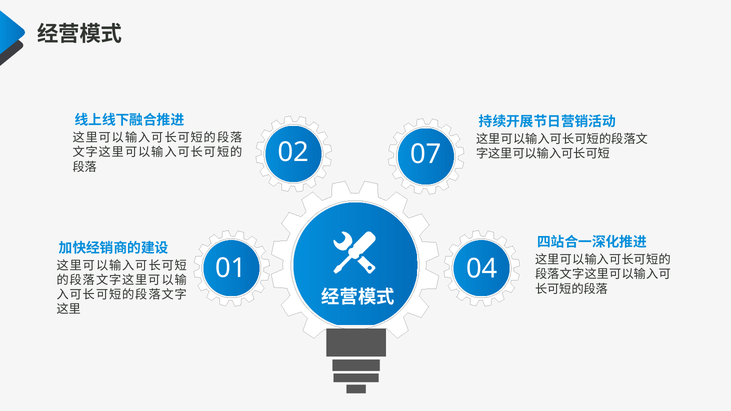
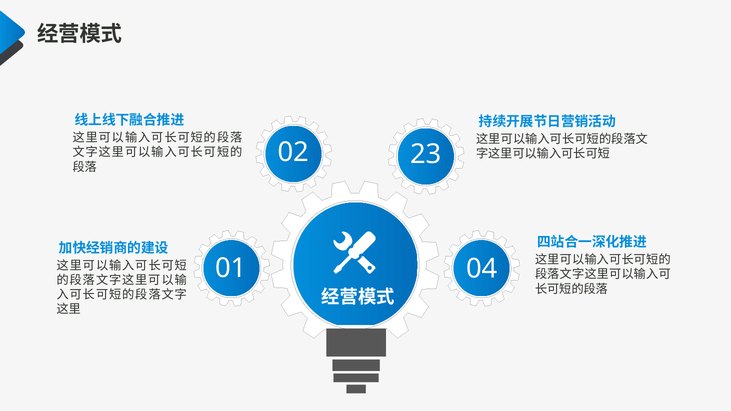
07: 07 -> 23
